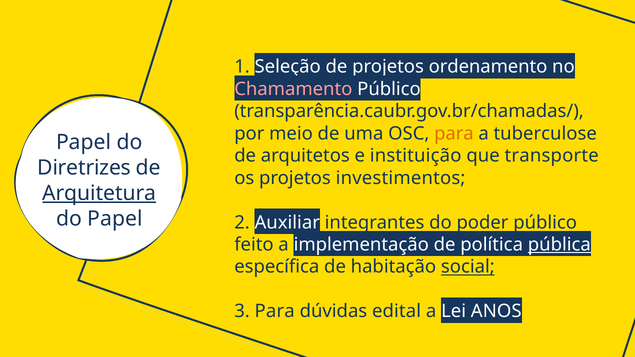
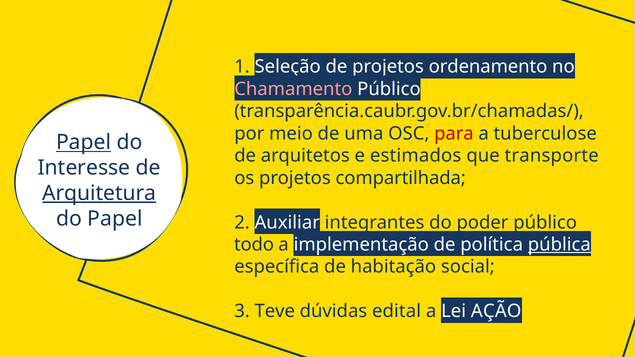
para at (454, 134) colour: orange -> red
Papel at (84, 143) underline: none -> present
instituição: instituição -> estimados
Diretrizes: Diretrizes -> Interesse
investimentos: investimentos -> compartilhada
feito: feito -> todo
social underline: present -> none
3 Para: Para -> Teve
ANOS: ANOS -> AÇÃO
